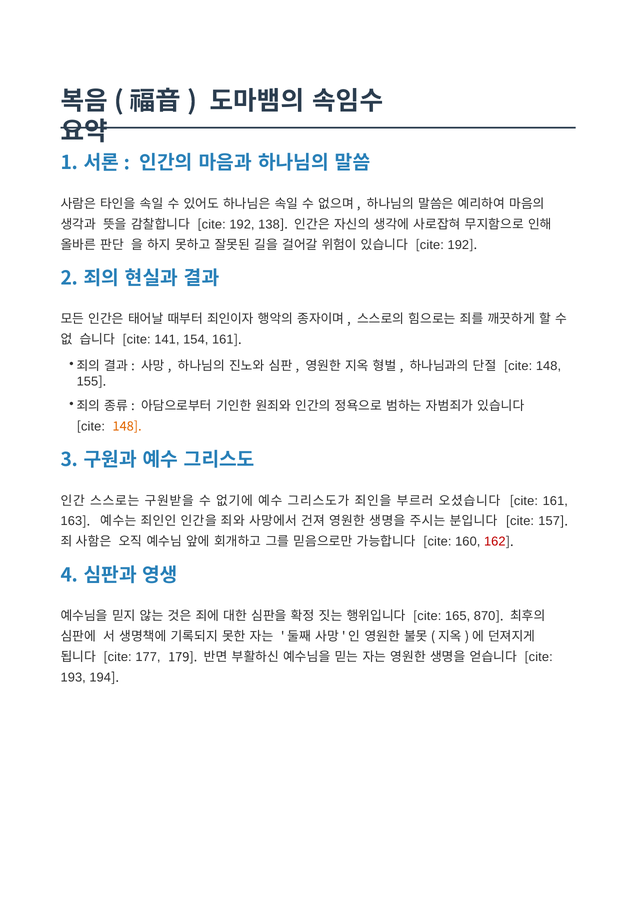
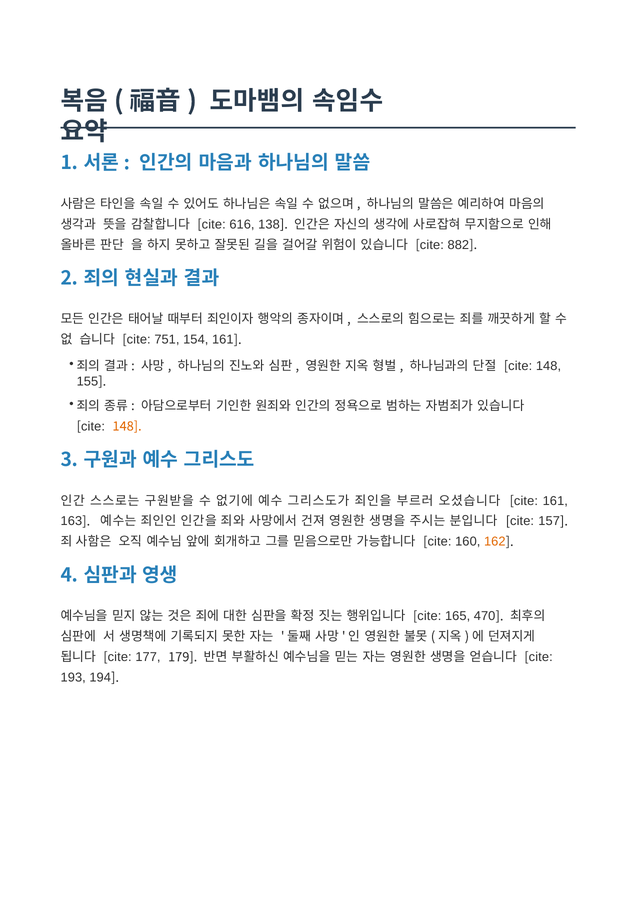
192 at (242, 224): 192 -> 616
192 at (458, 245): 192 -> 882
141: 141 -> 751
162 colour: red -> orange
870: 870 -> 470
